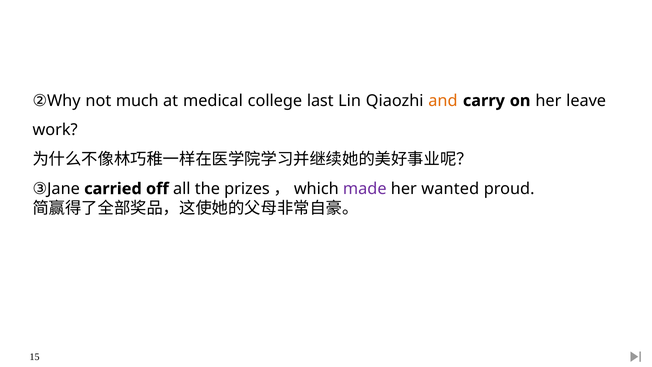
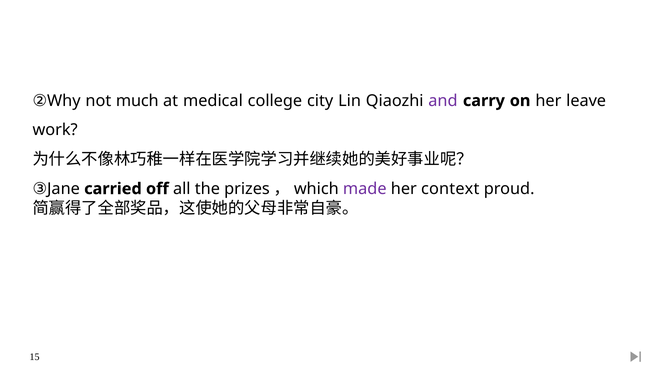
last: last -> city
and colour: orange -> purple
wanted: wanted -> context
